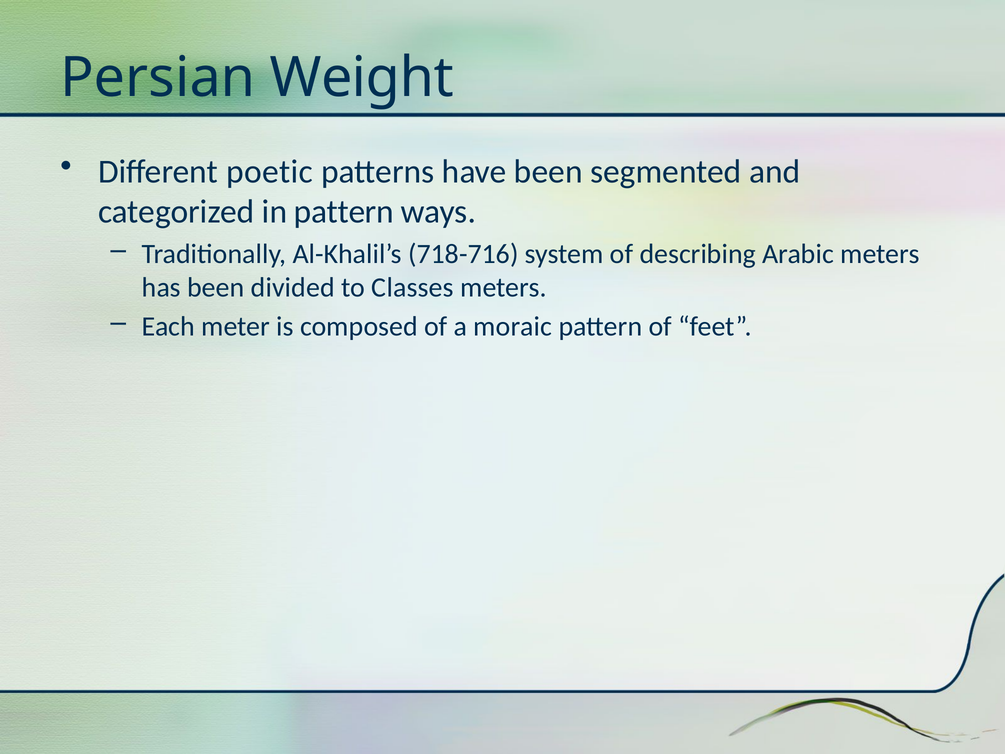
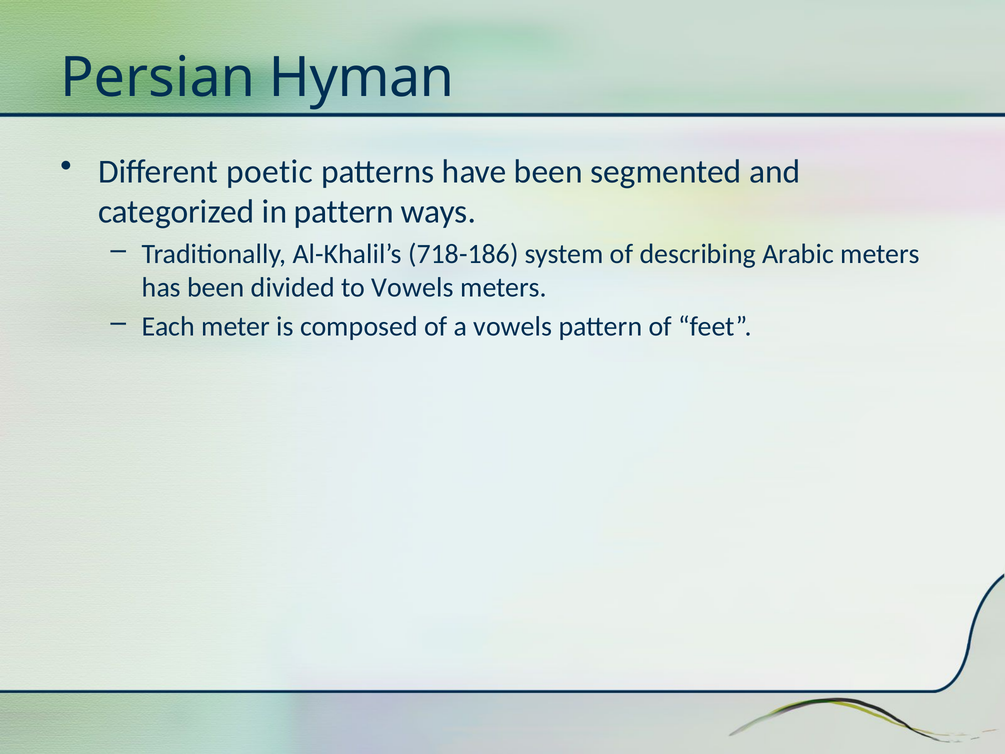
Weight: Weight -> Hyman
718-716: 718-716 -> 718-186
to Classes: Classes -> Vowels
a moraic: moraic -> vowels
